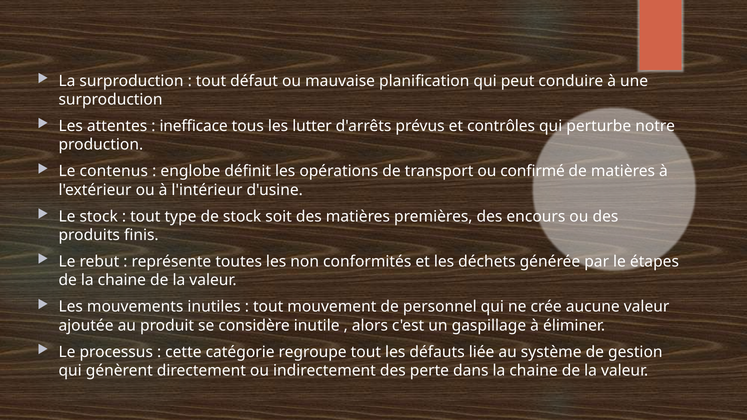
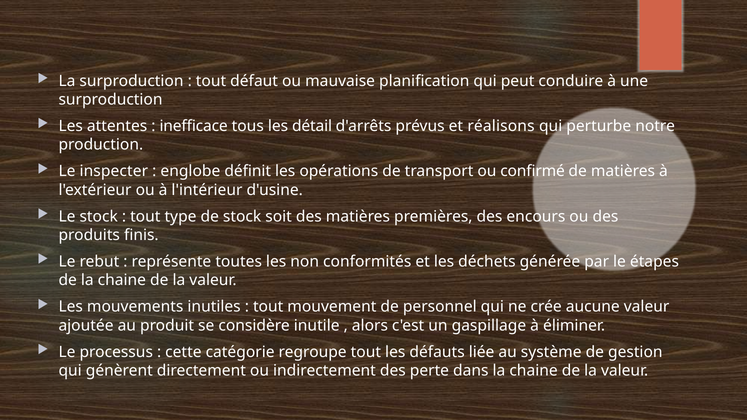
lutter: lutter -> détail
contrôles: contrôles -> réalisons
contenus: contenus -> inspecter
